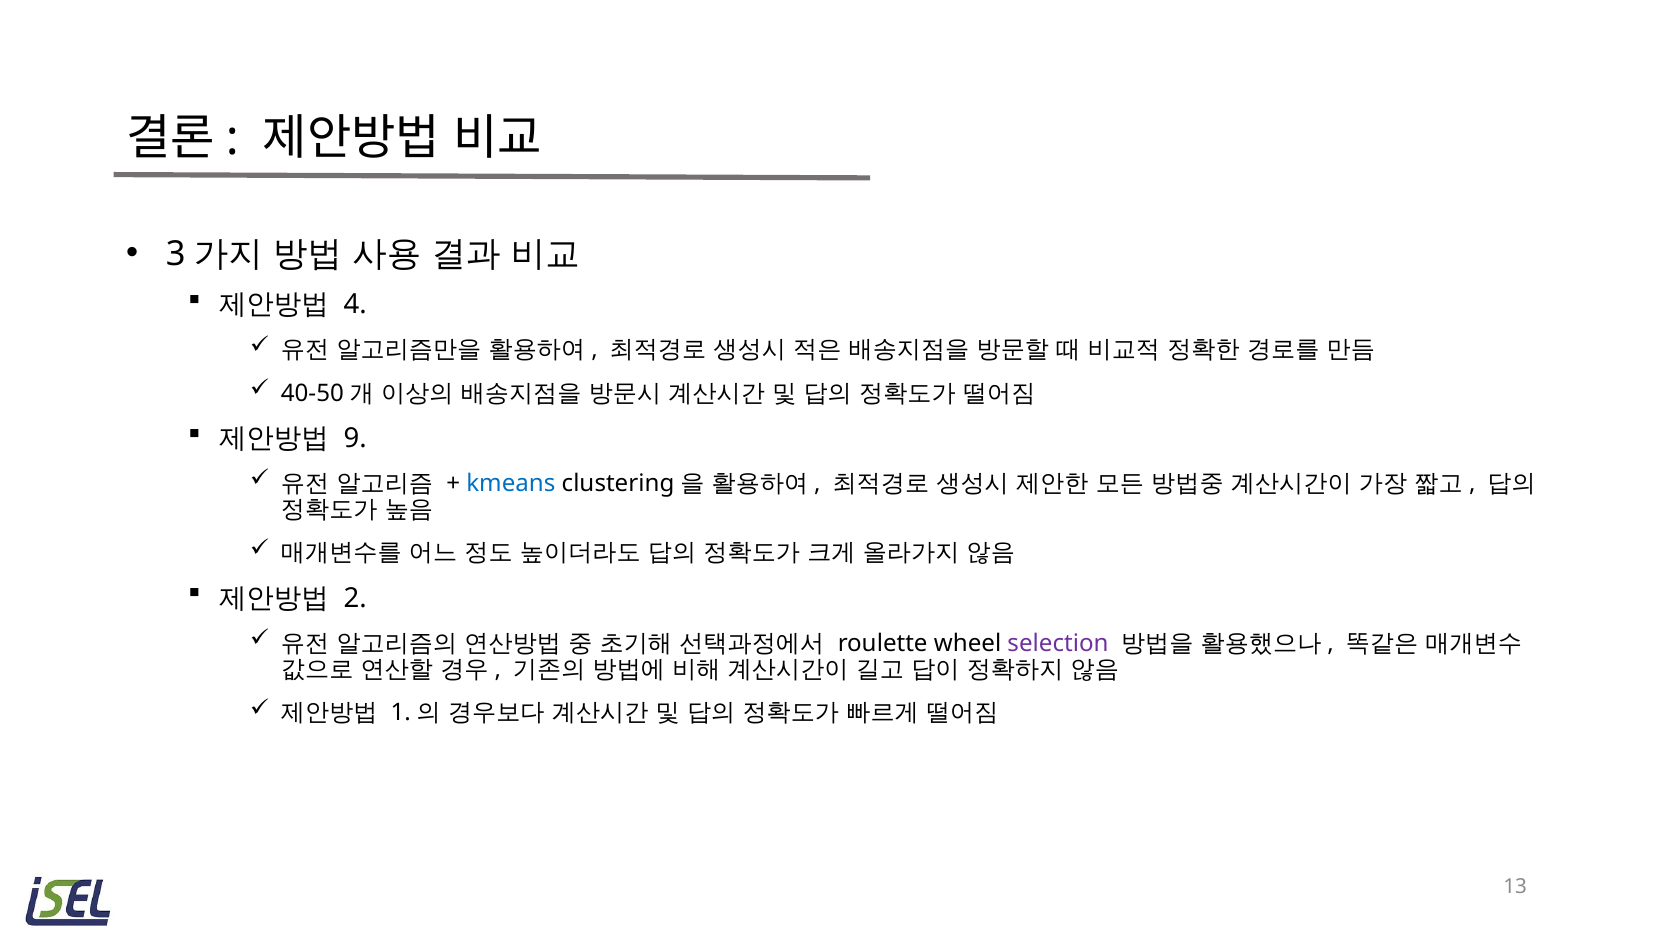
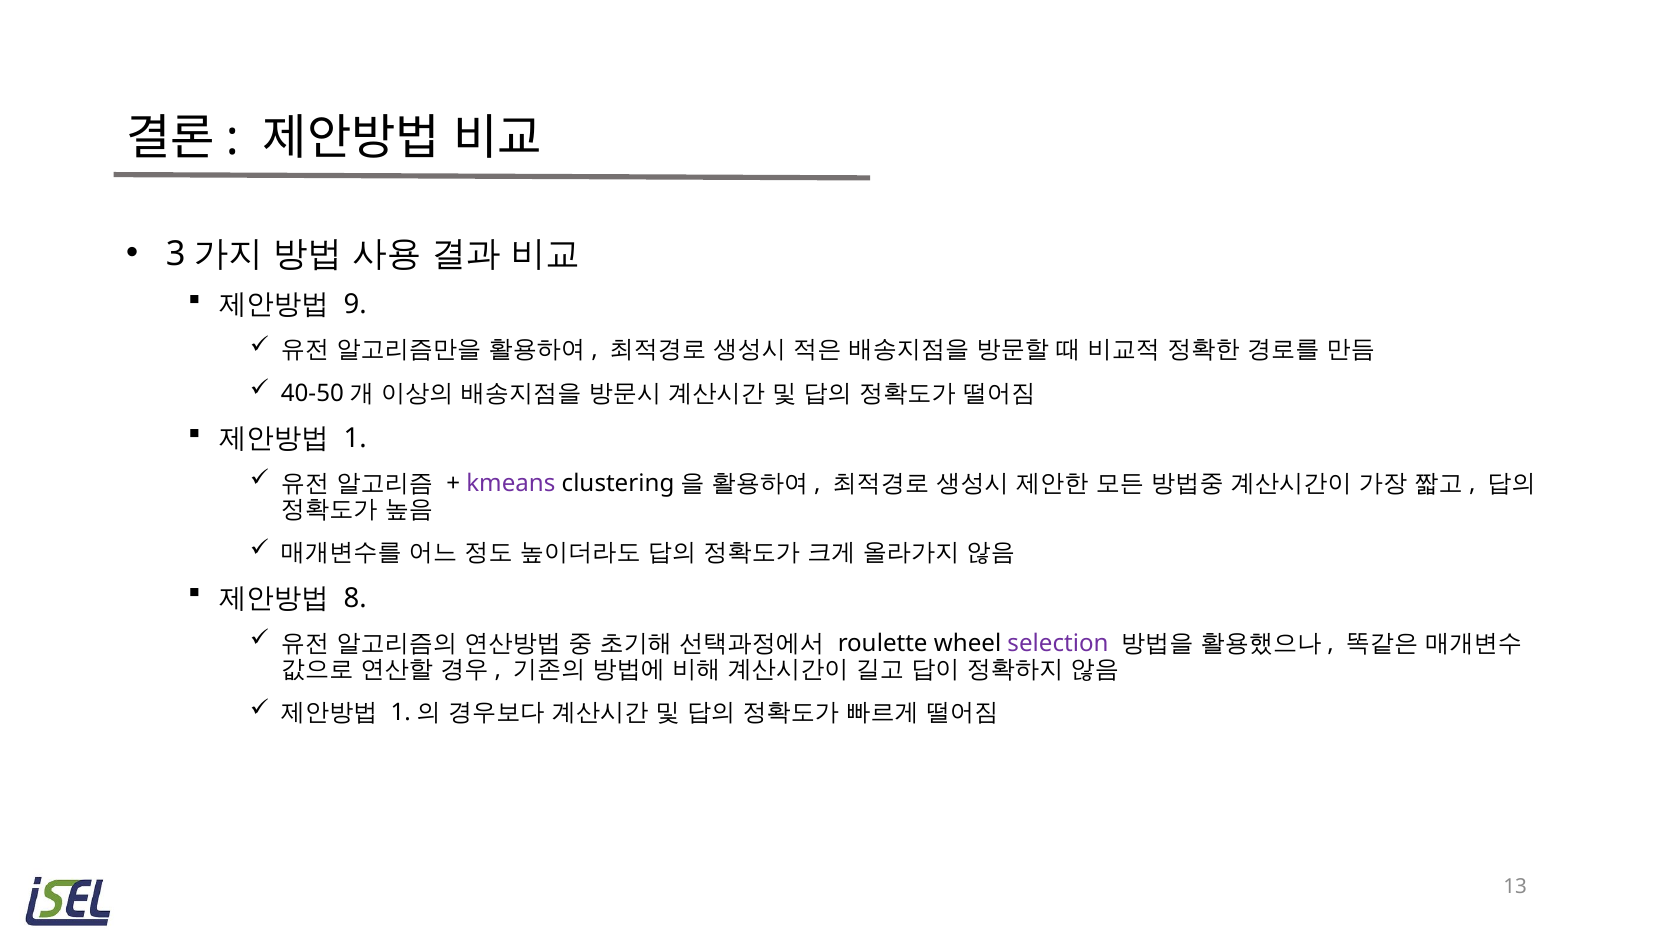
4: 4 -> 9
9: 9 -> 1
kmeans colour: blue -> purple
2: 2 -> 8
